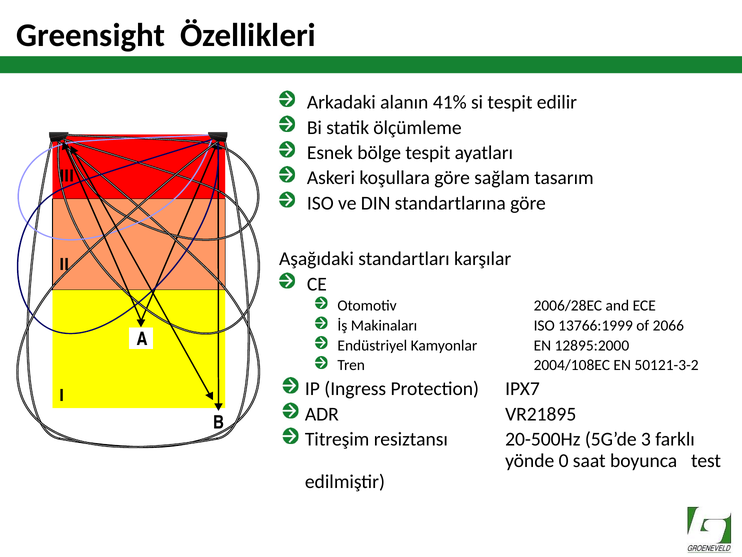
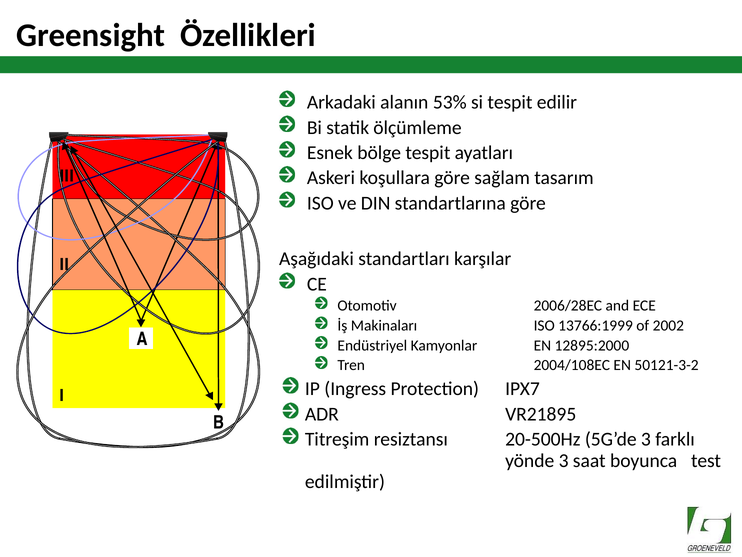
41%: 41% -> 53%
2066: 2066 -> 2002
yönde 0: 0 -> 3
